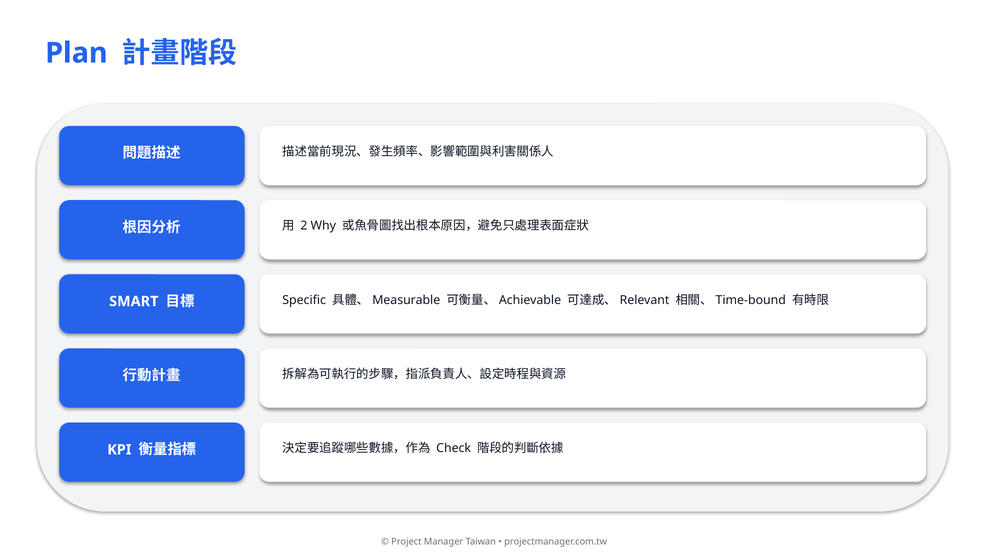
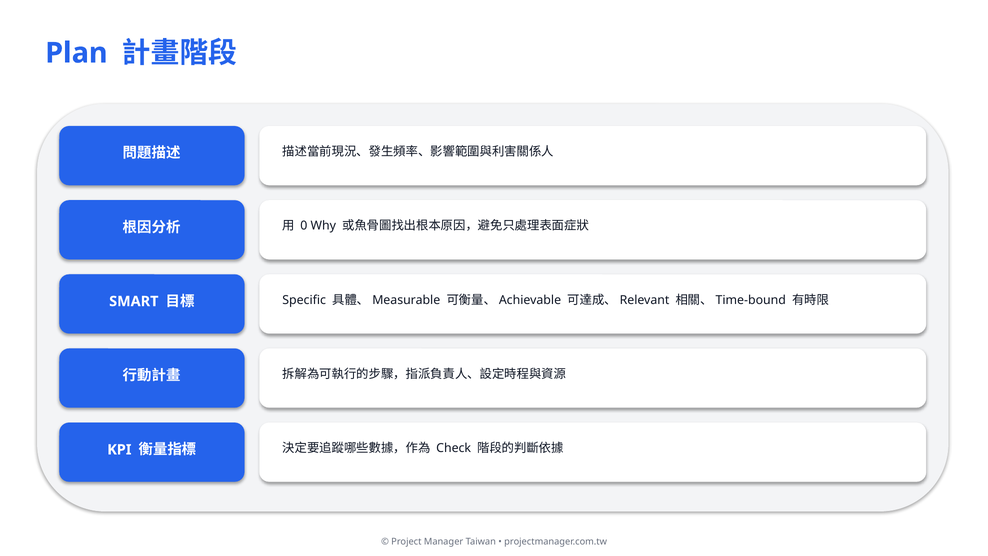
2: 2 -> 0
